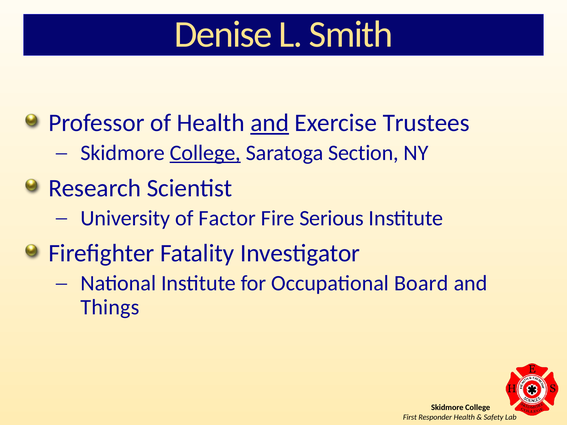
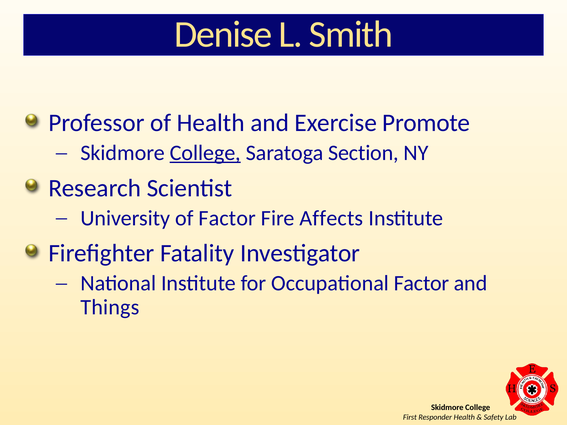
and at (270, 123) underline: present -> none
Trustees: Trustees -> Promote
Serious: Serious -> Affects
Occupational Board: Board -> Factor
